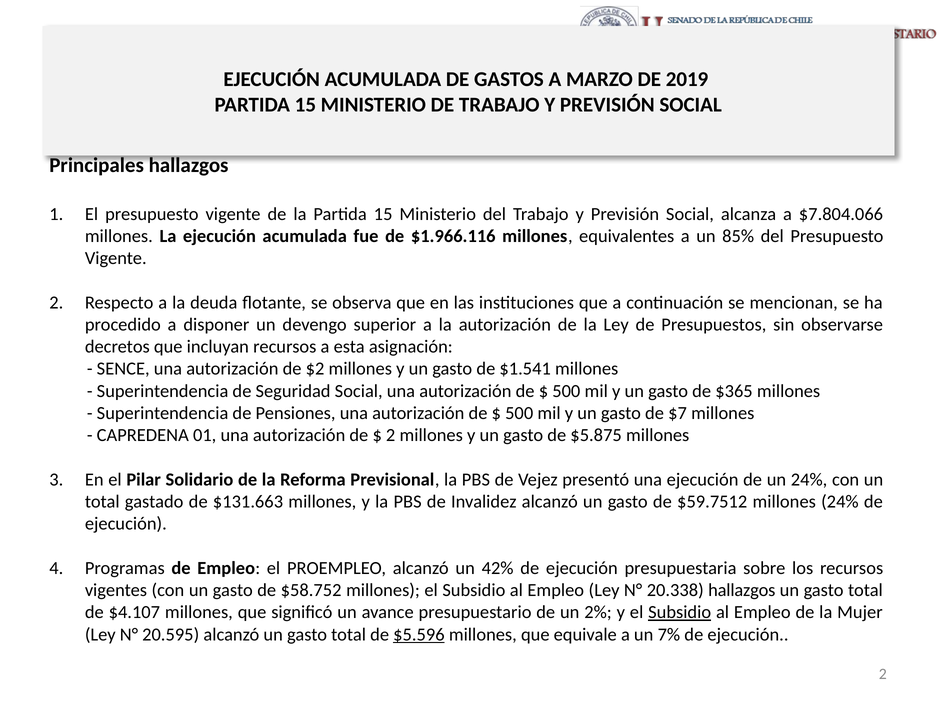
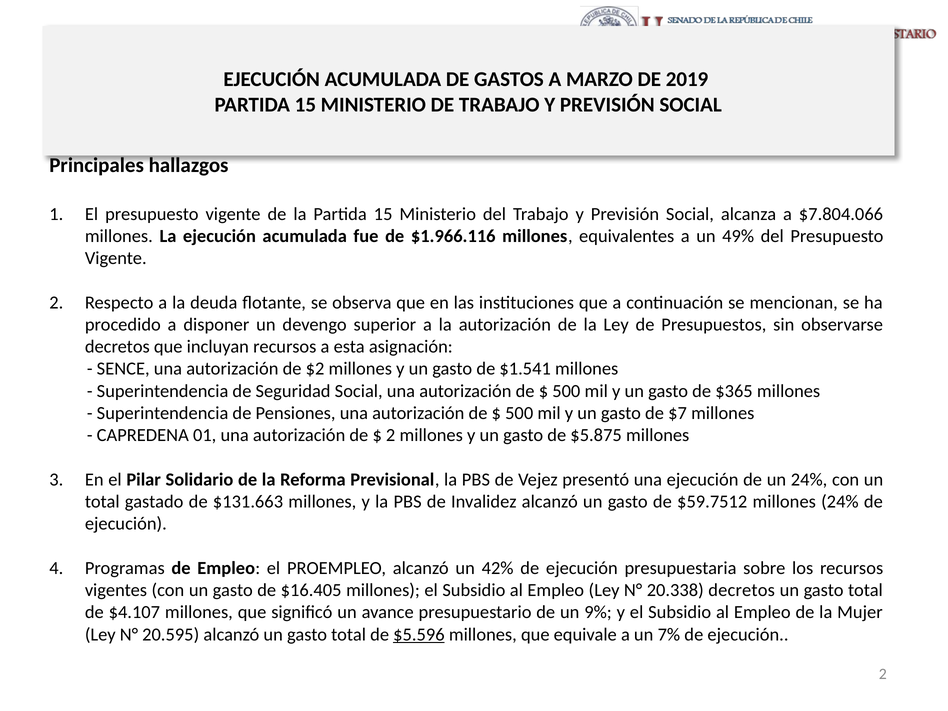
85%: 85% -> 49%
$58.752: $58.752 -> $16.405
20.338 hallazgos: hallazgos -> decretos
2%: 2% -> 9%
Subsidio at (680, 612) underline: present -> none
